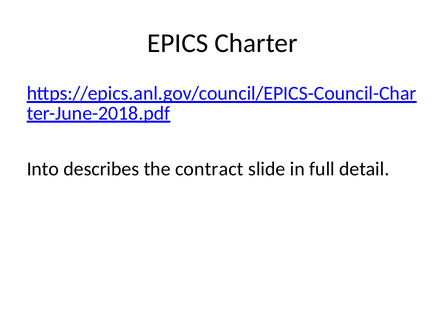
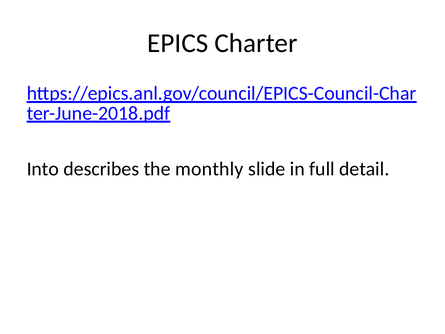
contract: contract -> monthly
